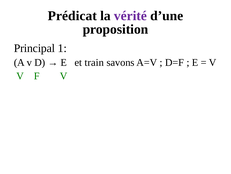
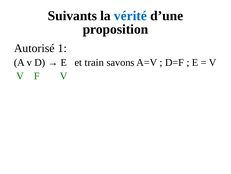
Prédicat: Prédicat -> Suivants
vérité colour: purple -> blue
Principal: Principal -> Autorisé
